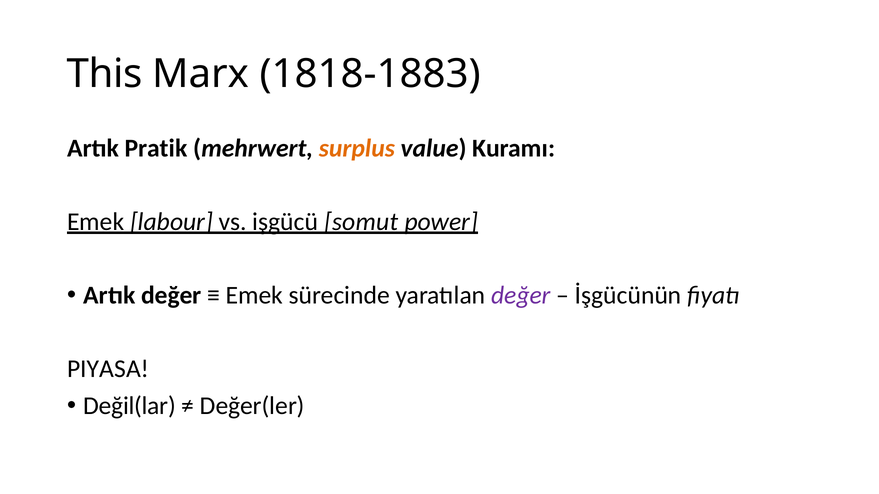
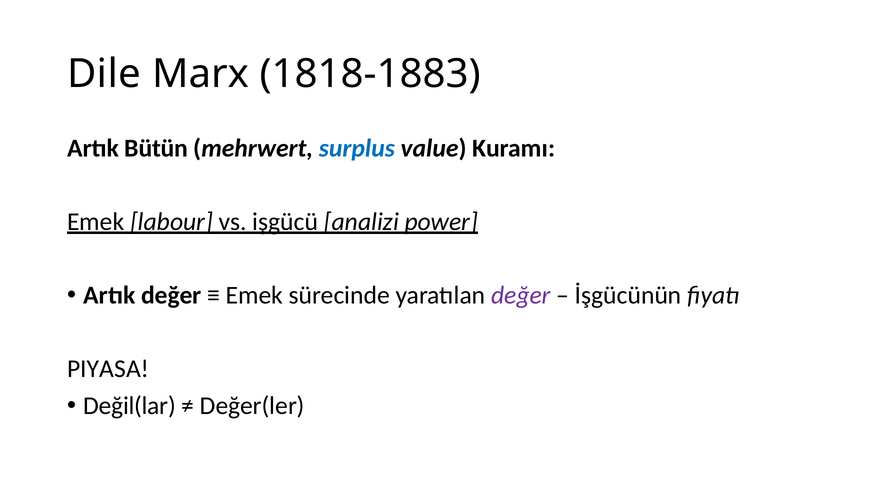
This: This -> Dile
Pratik: Pratik -> Bütün
surplus colour: orange -> blue
somut: somut -> analizi
